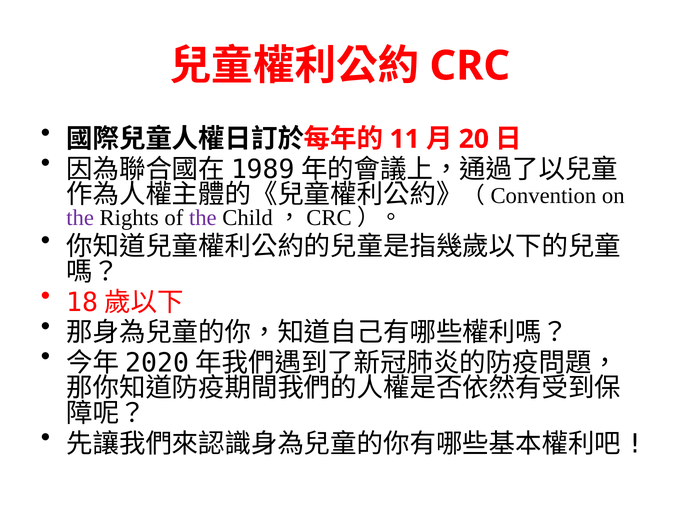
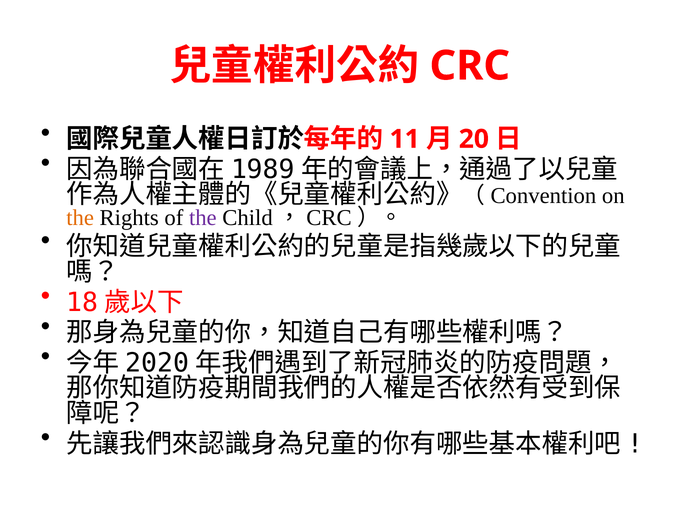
the at (80, 218) colour: purple -> orange
